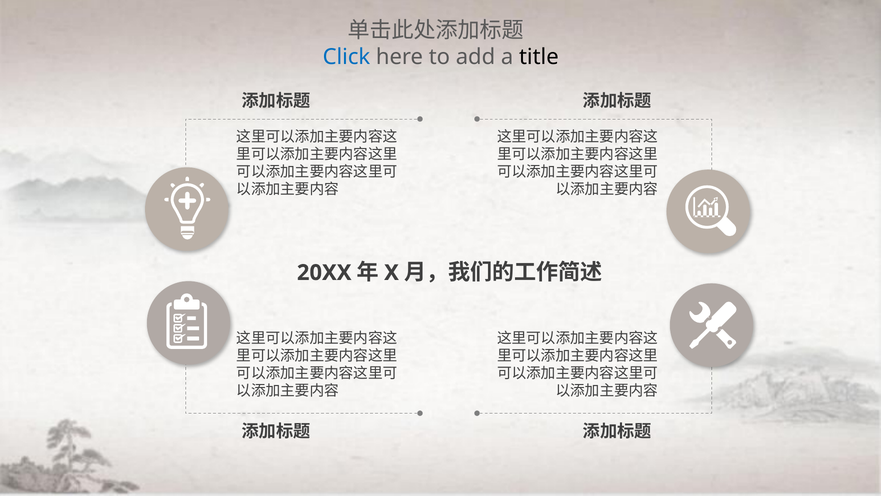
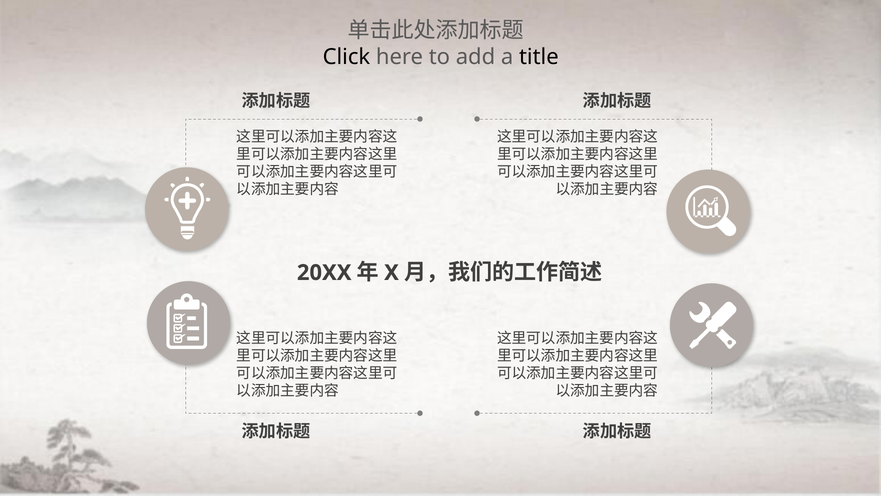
Click colour: blue -> black
